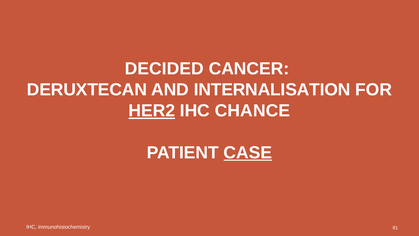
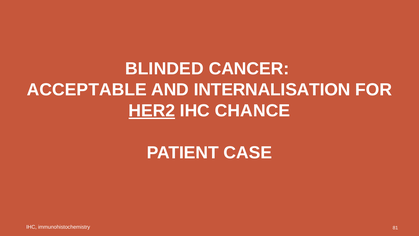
DECIDED: DECIDED -> BLINDED
DERUXTECAN: DERUXTECAN -> ACCEPTABLE
CASE underline: present -> none
